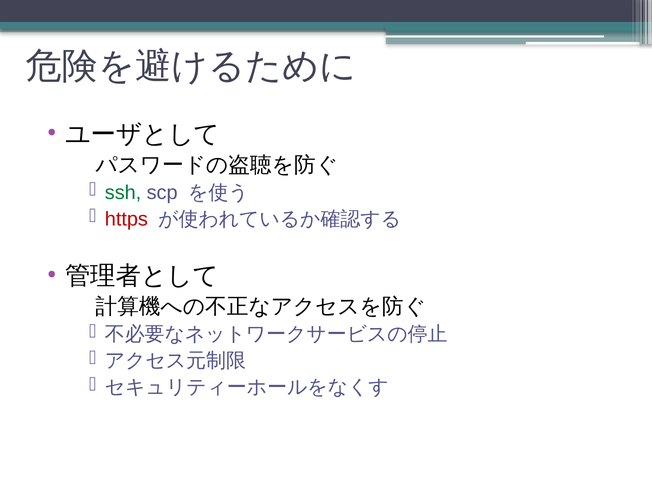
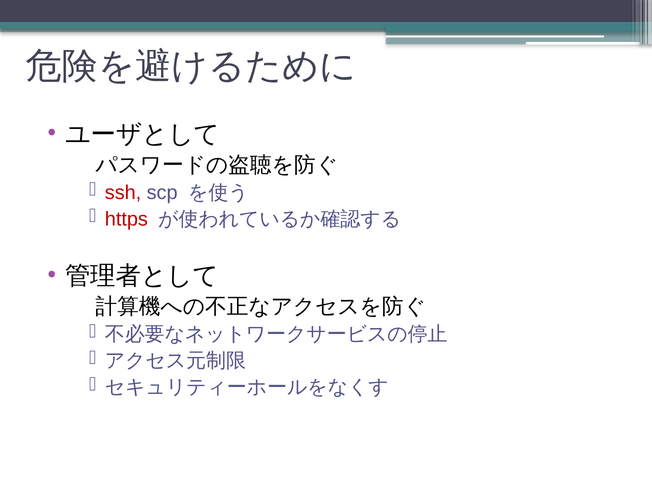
ssh colour: green -> red
